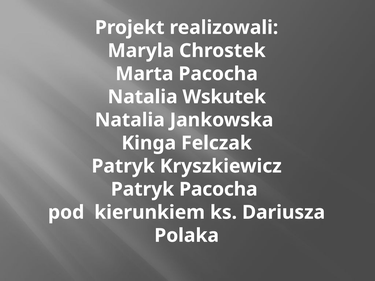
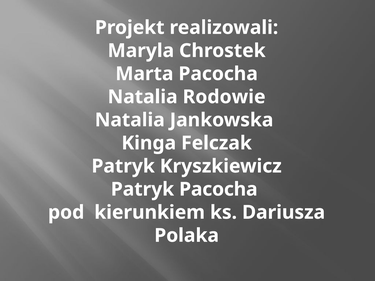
Wskutek: Wskutek -> Rodowie
